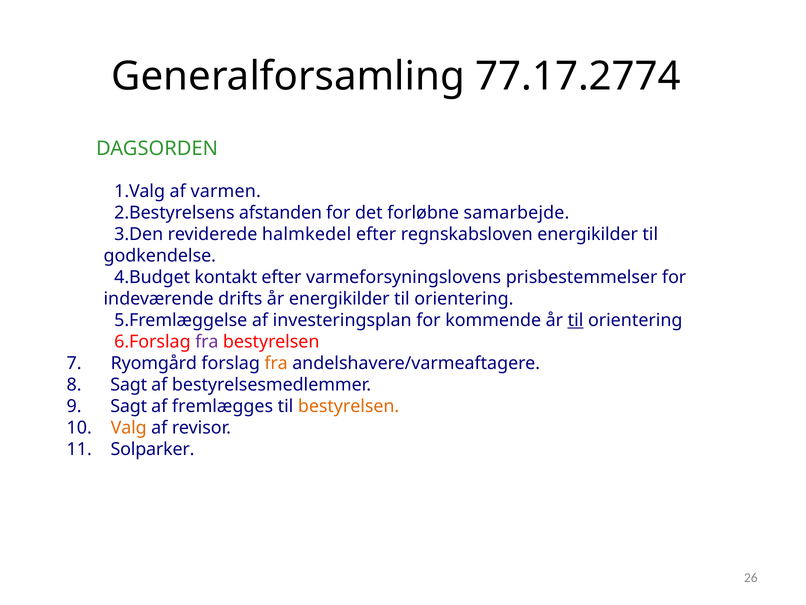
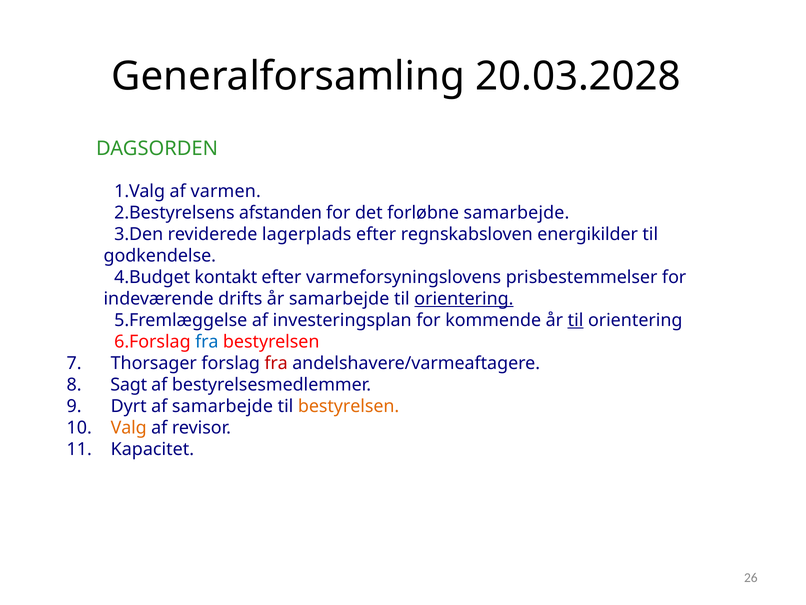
77.17.2774: 77.17.2774 -> 20.03.2028
halmkedel: halmkedel -> lagerplads
år energikilder: energikilder -> samarbejde
orientering at (464, 299) underline: none -> present
fra at (207, 342) colour: purple -> blue
Ryomgård: Ryomgård -> Thorsager
fra at (276, 363) colour: orange -> red
Sagt at (129, 406): Sagt -> Dyrt
af fremlægges: fremlægges -> samarbejde
Solparker: Solparker -> Kapacitet
